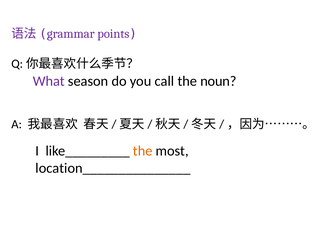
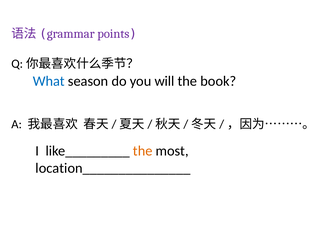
What colour: purple -> blue
call: call -> will
noun: noun -> book
